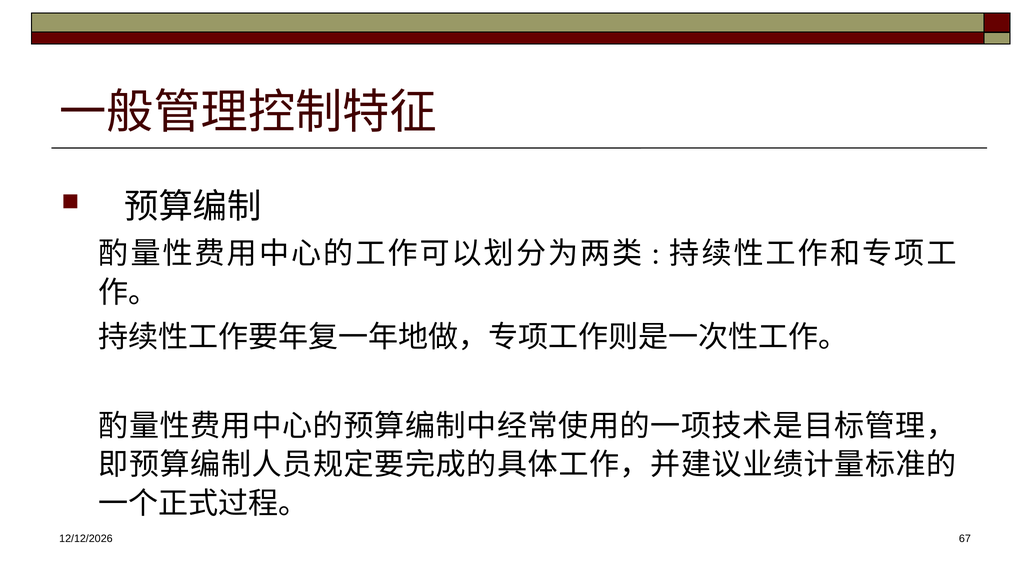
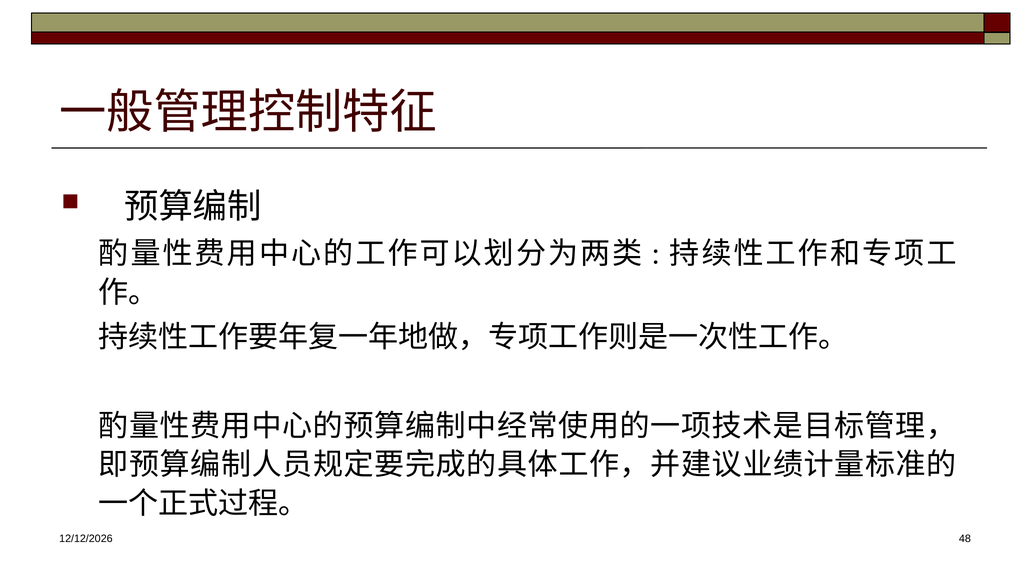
67: 67 -> 48
